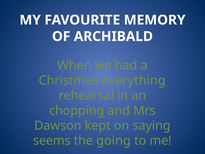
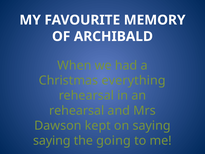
chopping at (77, 110): chopping -> rehearsal
seems at (52, 140): seems -> saying
